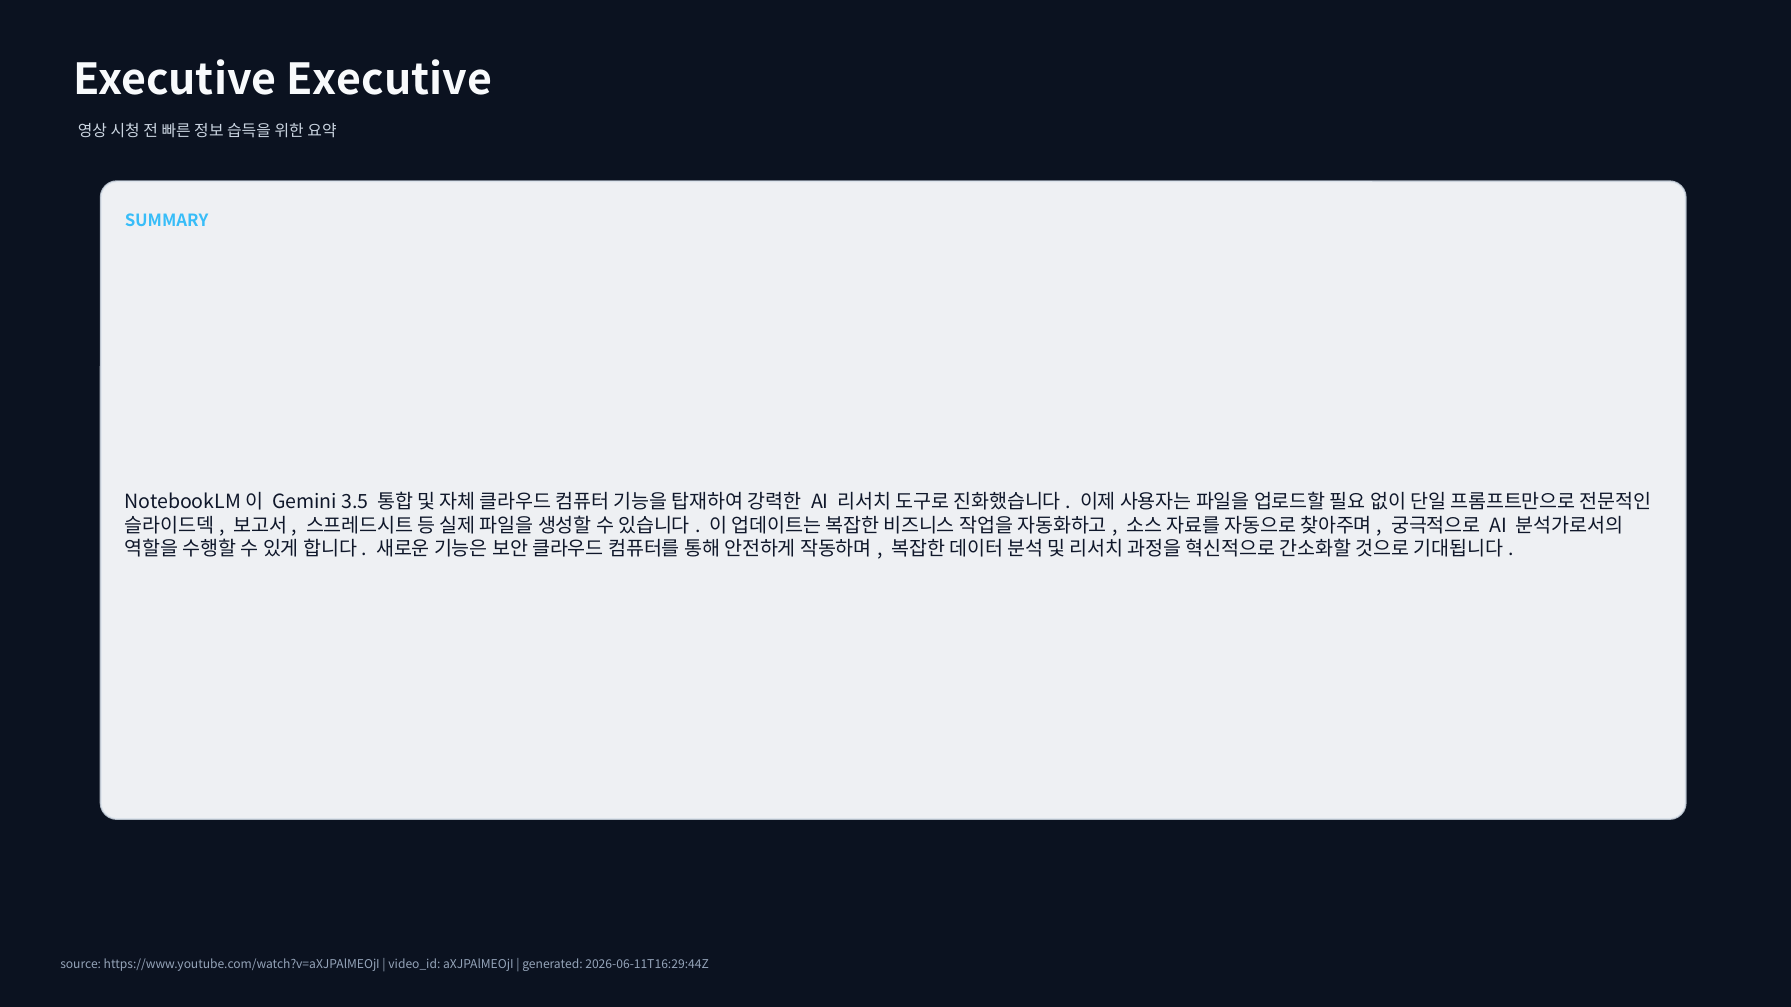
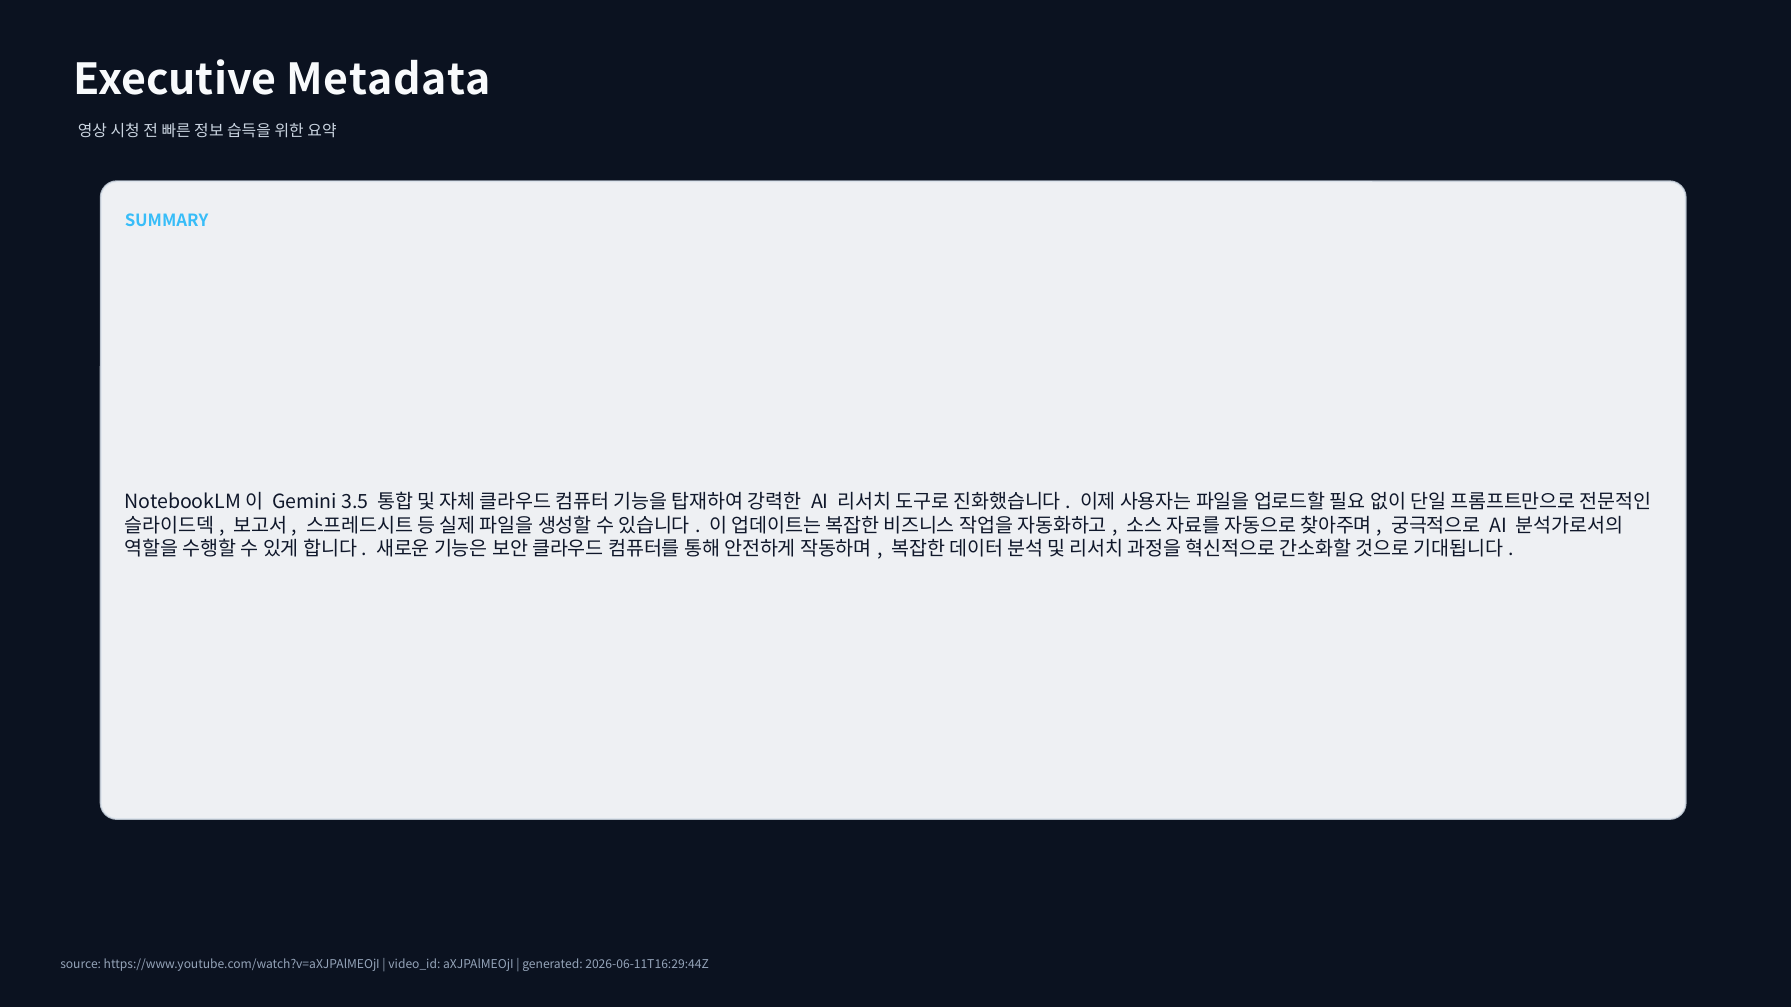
Executive Executive: Executive -> Metadata
